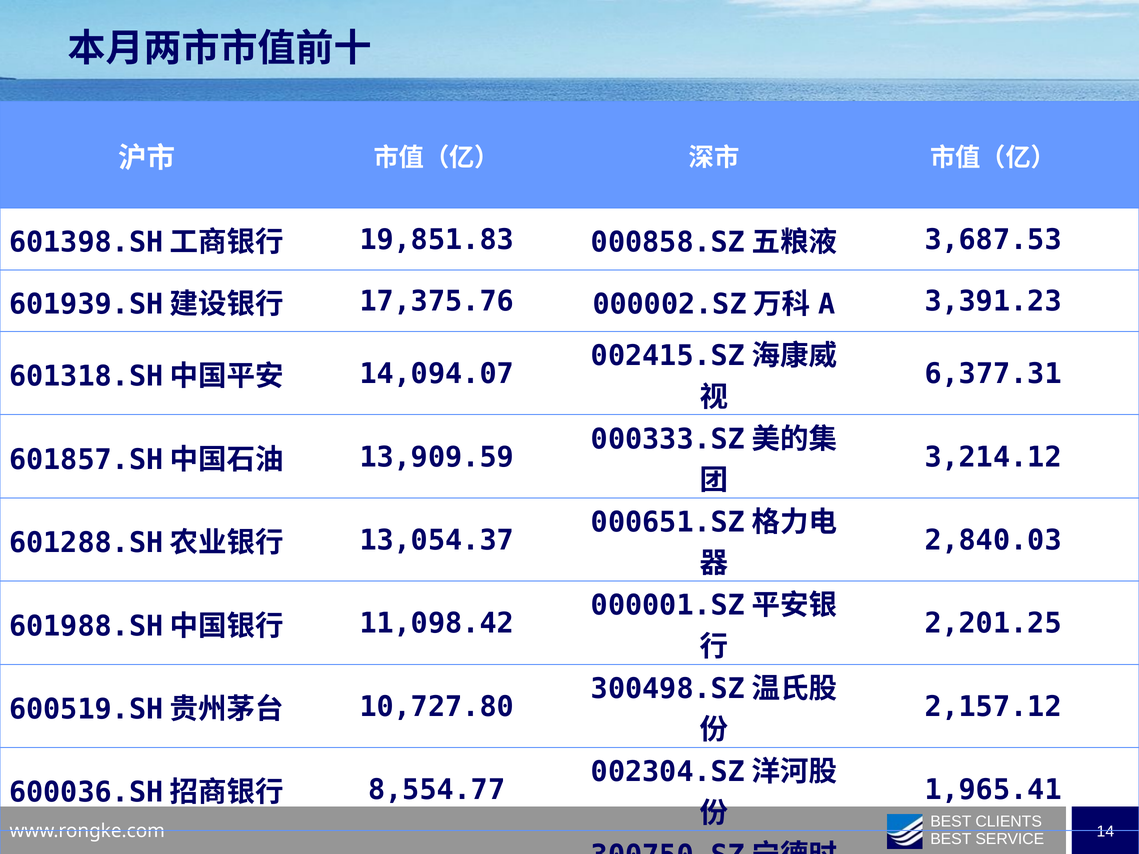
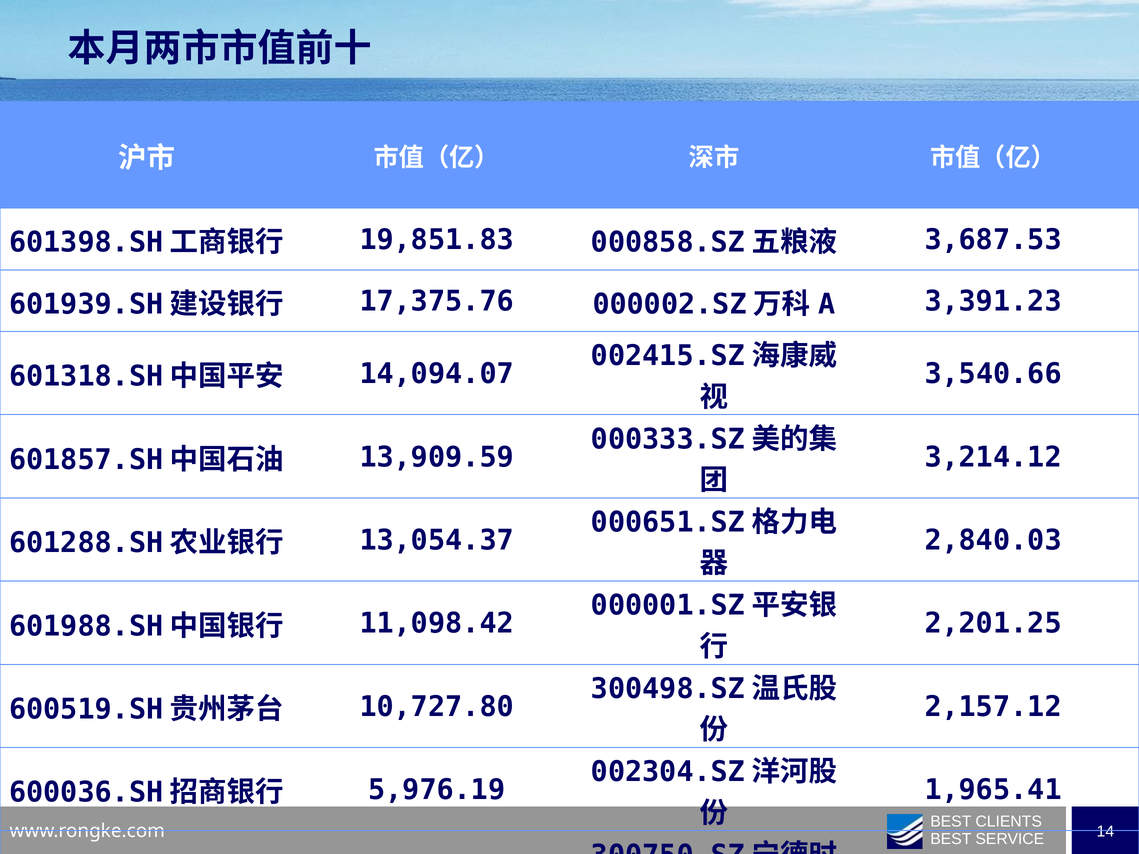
6,377.31: 6,377.31 -> 3,540.66
8,554.77: 8,554.77 -> 5,976.19
